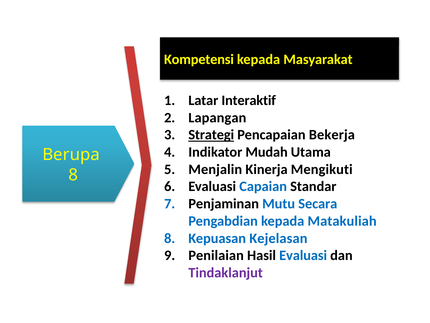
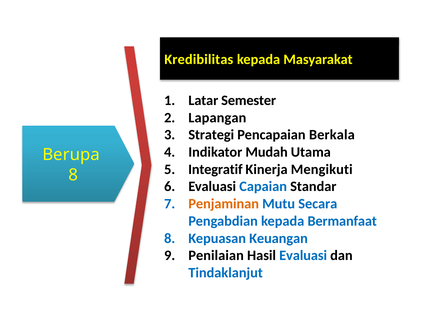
Kompetensi: Kompetensi -> Kredibilitas
Interaktif: Interaktif -> Semester
Strategi underline: present -> none
Bekerja: Bekerja -> Berkala
Menjalin: Menjalin -> Integratif
Penjaminan colour: black -> orange
Matakuliah: Matakuliah -> Bermanfaat
Kejelasan: Kejelasan -> Keuangan
Tindaklanjut colour: purple -> blue
